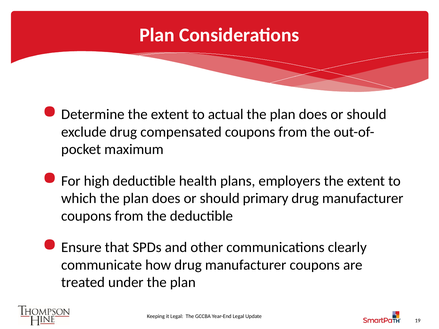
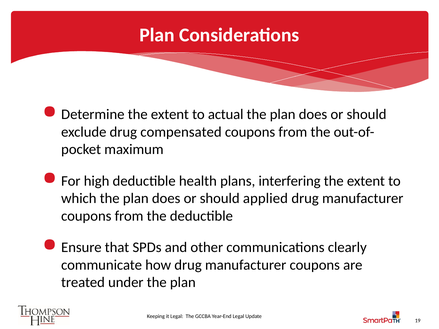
employers: employers -> interfering
primary: primary -> applied
